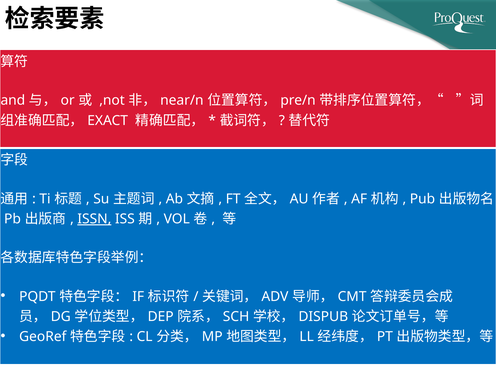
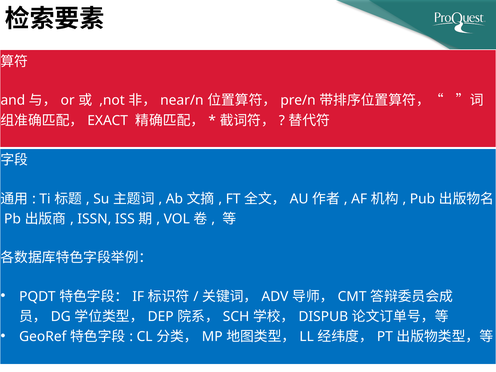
ISSN underline: present -> none
